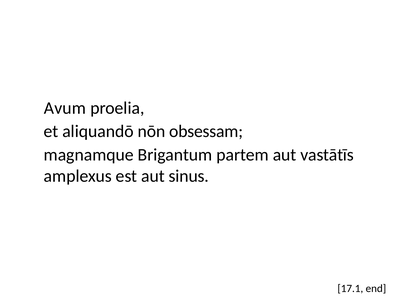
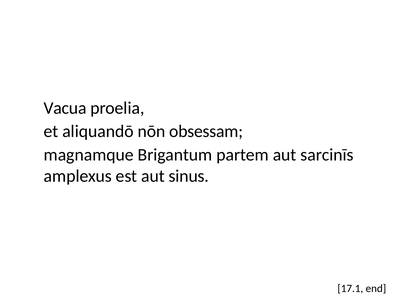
Avum: Avum -> Vacua
vastātīs: vastātīs -> sarcinīs
